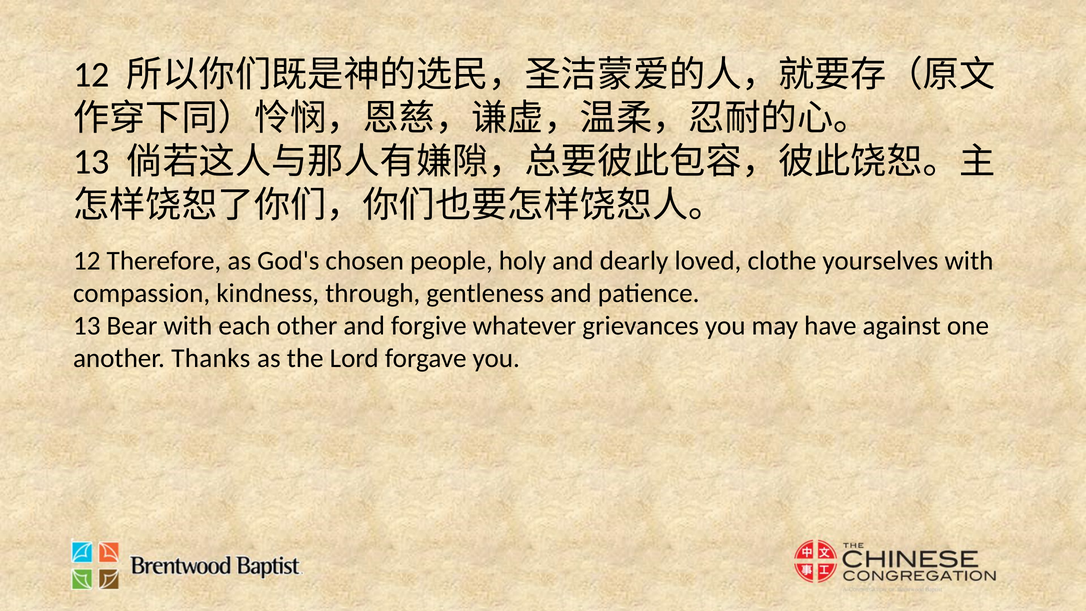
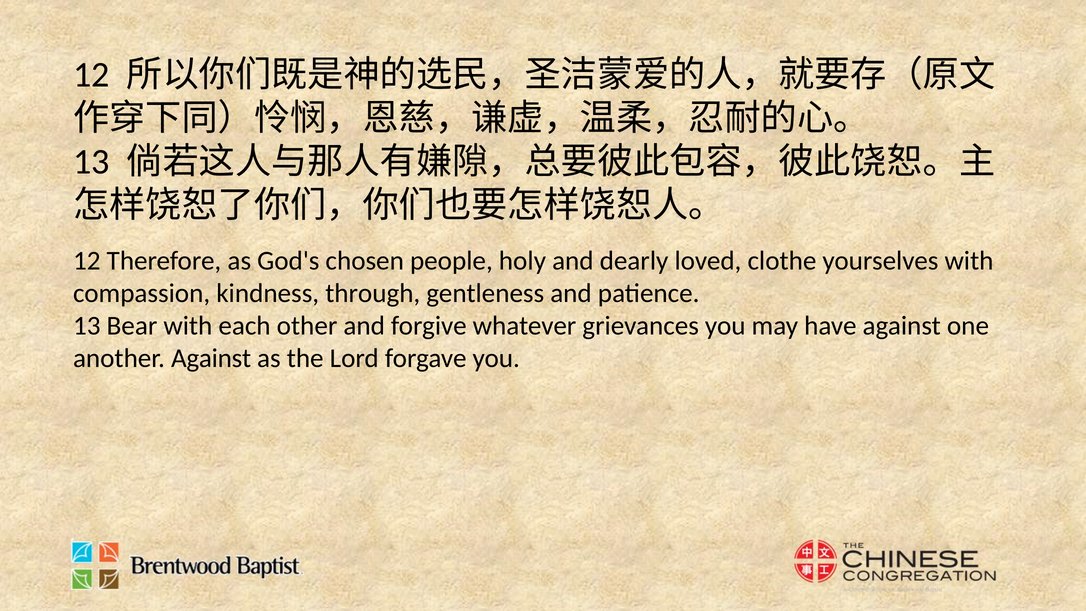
another Thanks: Thanks -> Against
